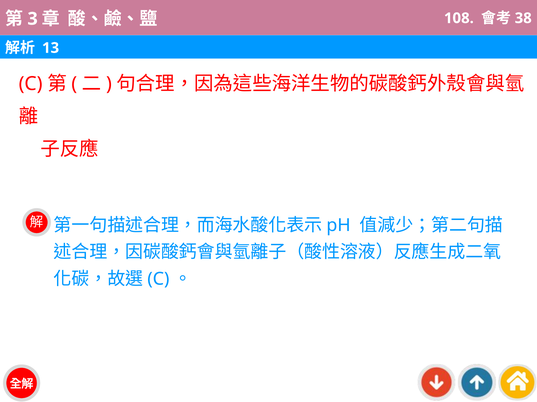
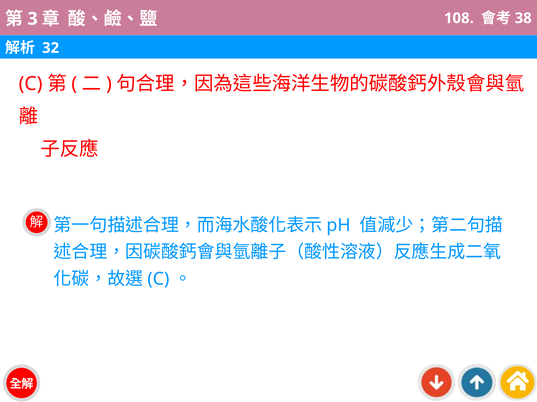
13: 13 -> 32
